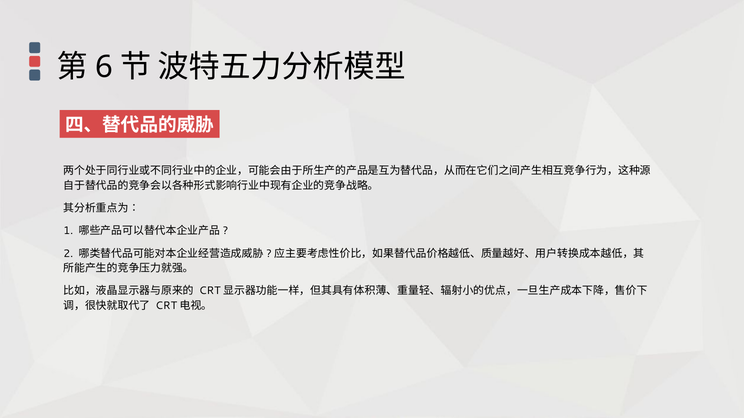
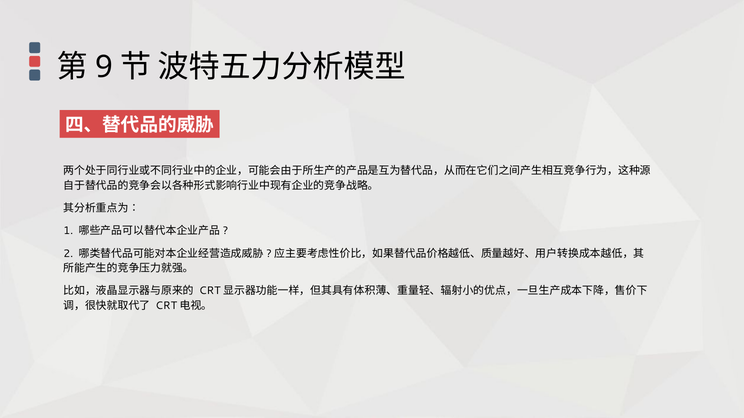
6: 6 -> 9
